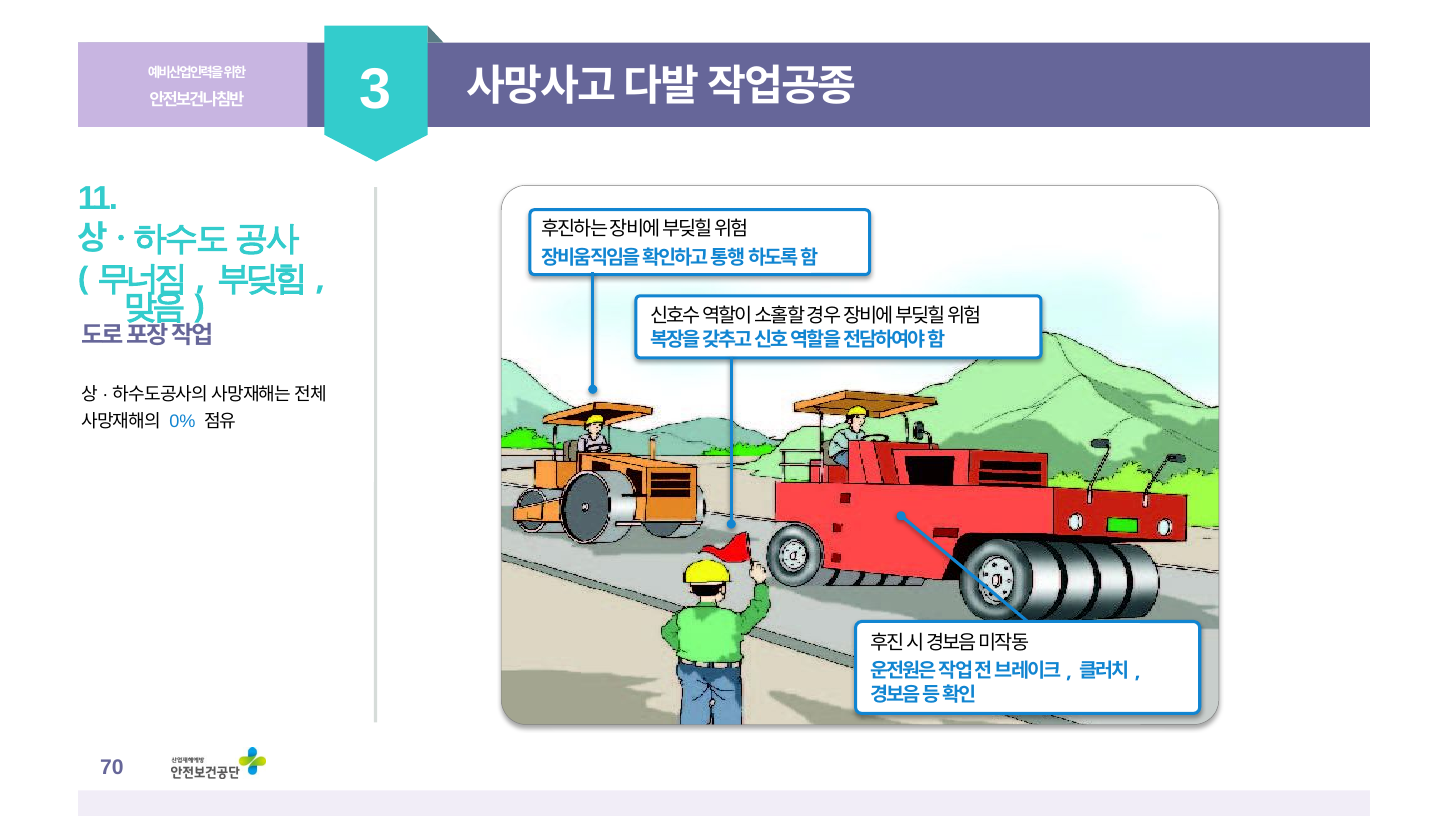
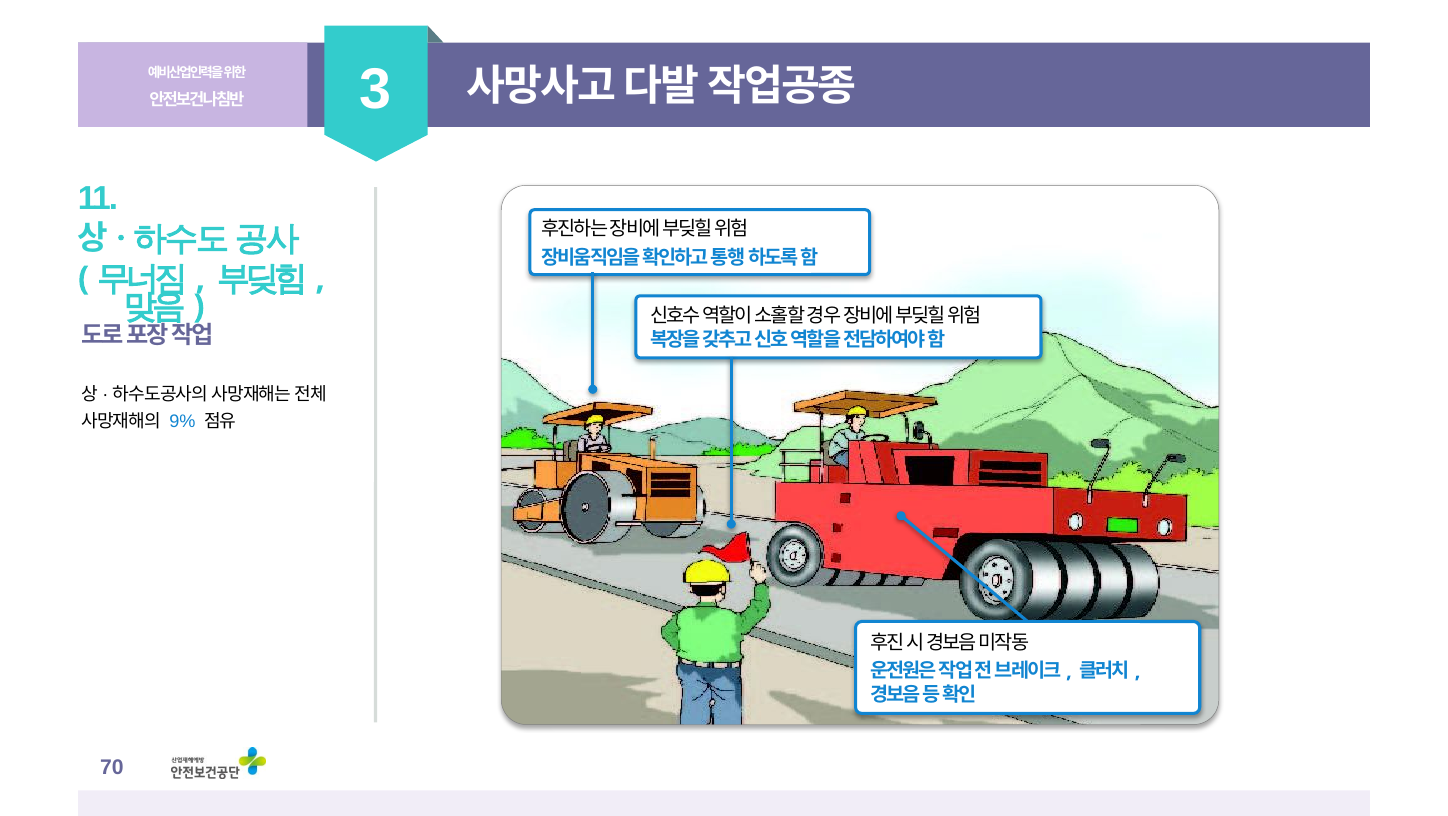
0%: 0% -> 9%
